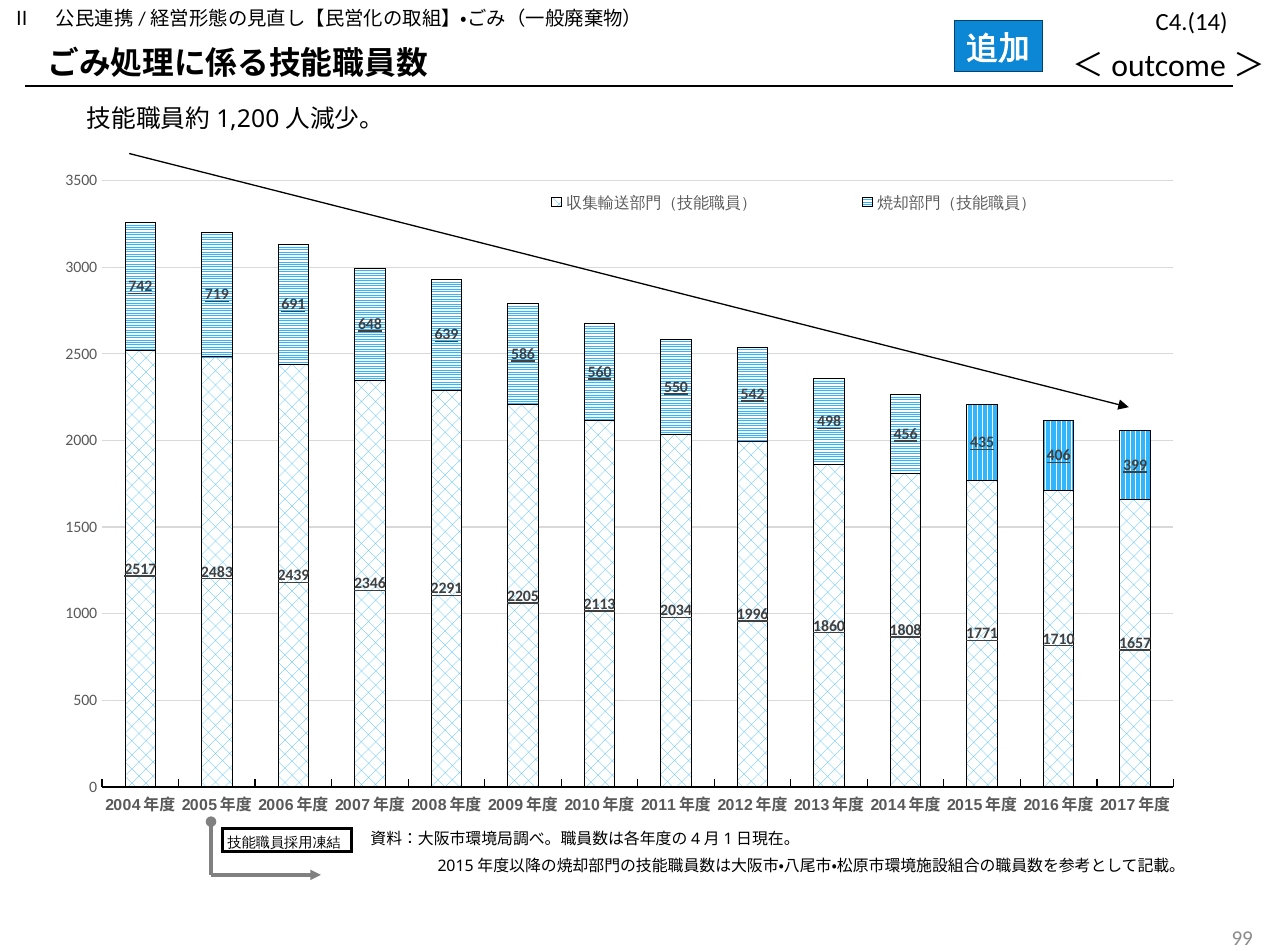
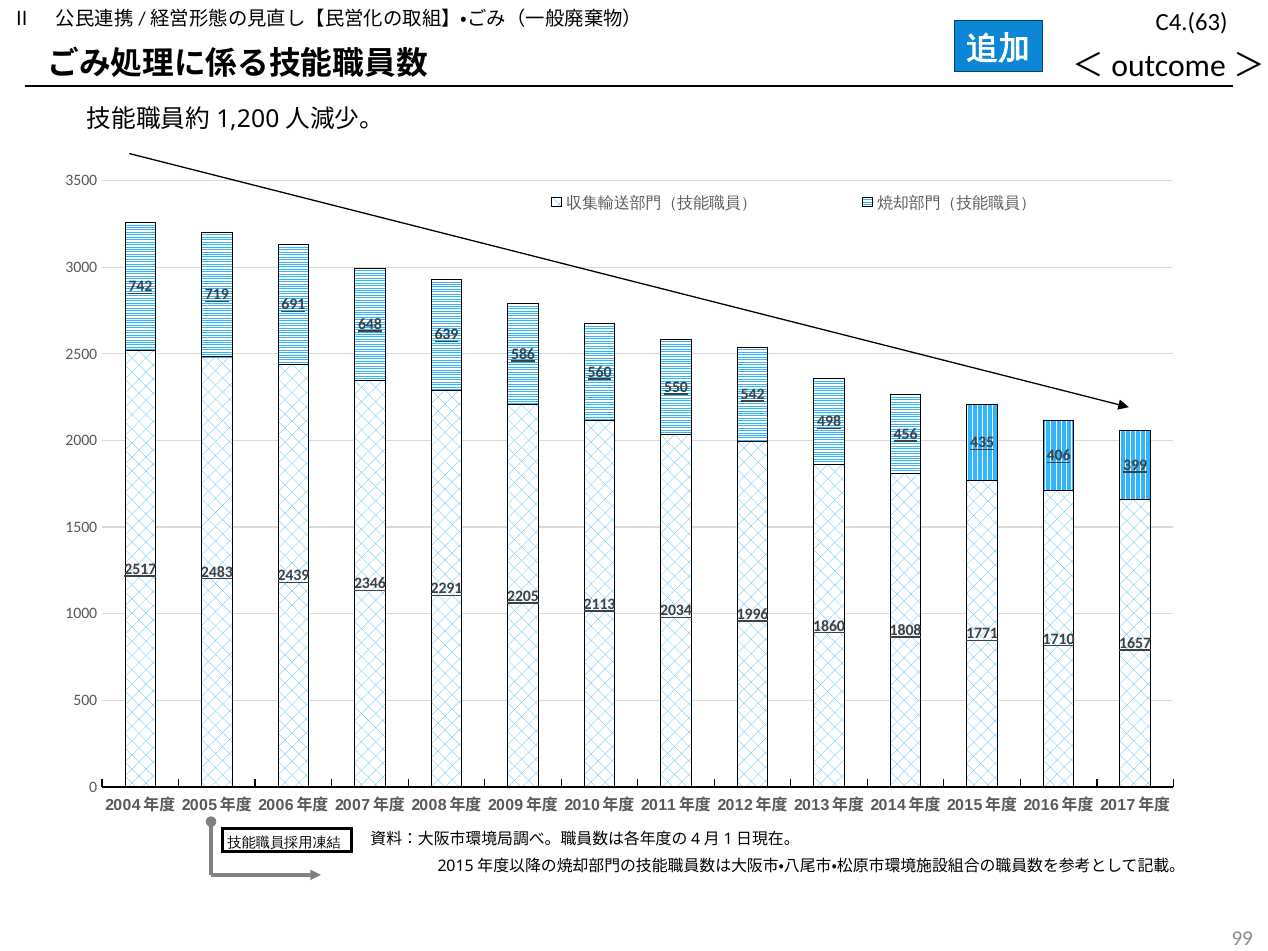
C4.(14: C4.(14 -> C4.(63
